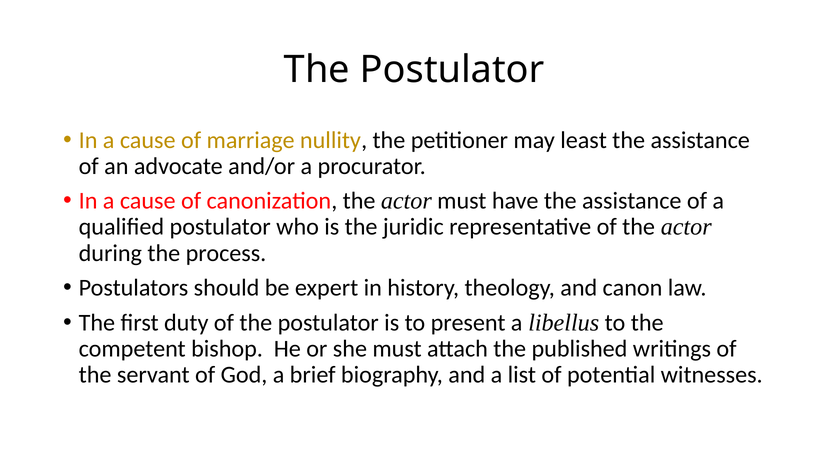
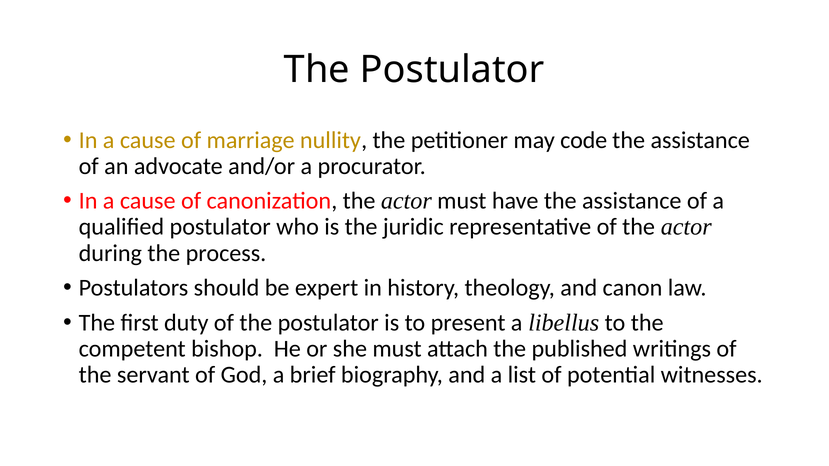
least: least -> code
